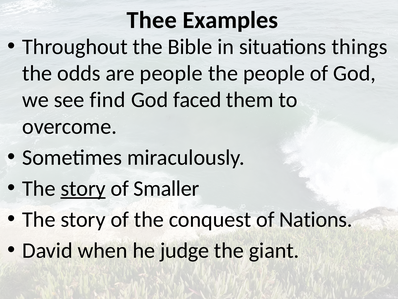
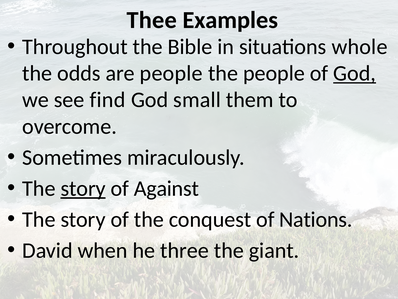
things: things -> whole
God at (355, 73) underline: none -> present
faced: faced -> small
Smaller: Smaller -> Against
judge: judge -> three
